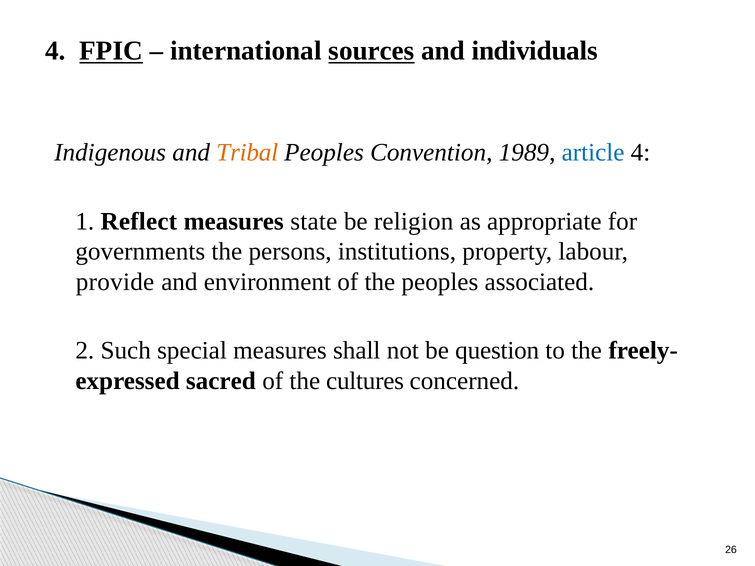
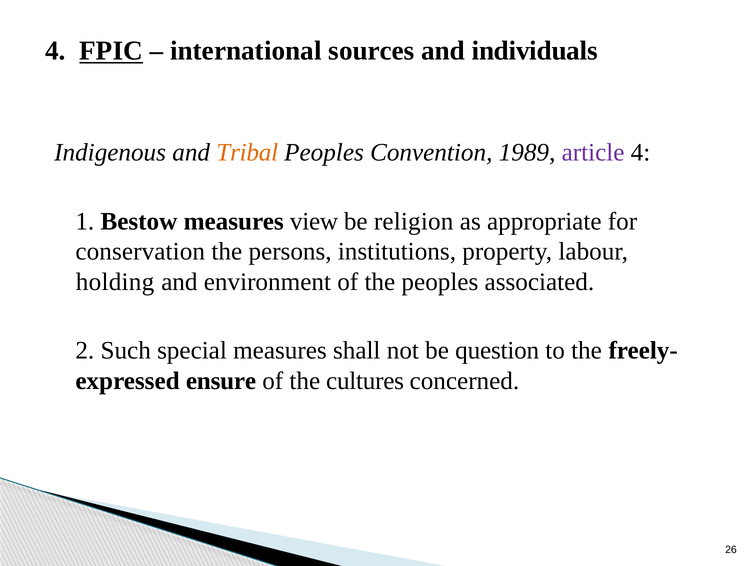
sources underline: present -> none
article colour: blue -> purple
Reflect: Reflect -> Bestow
state: state -> view
governments: governments -> conservation
provide: provide -> holding
sacred: sacred -> ensure
